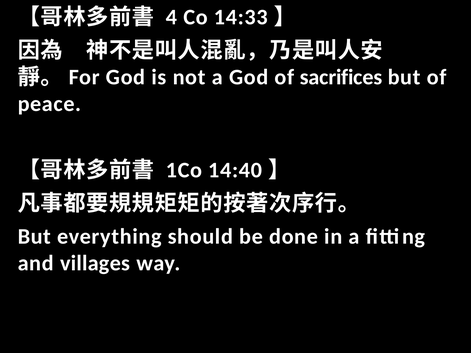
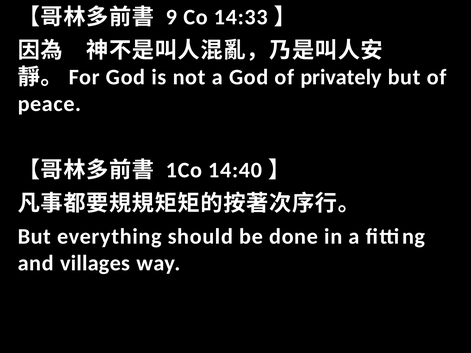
4: 4 -> 9
sacrifices: sacrifices -> privately
